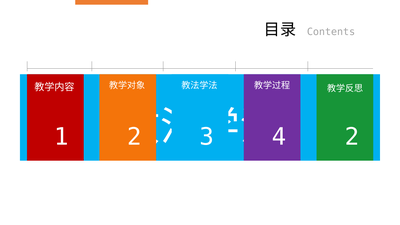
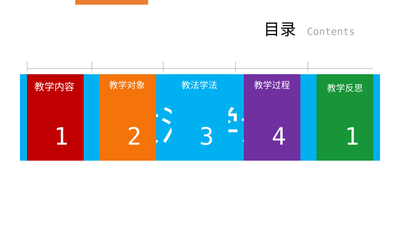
2 at (352, 137): 2 -> 1
